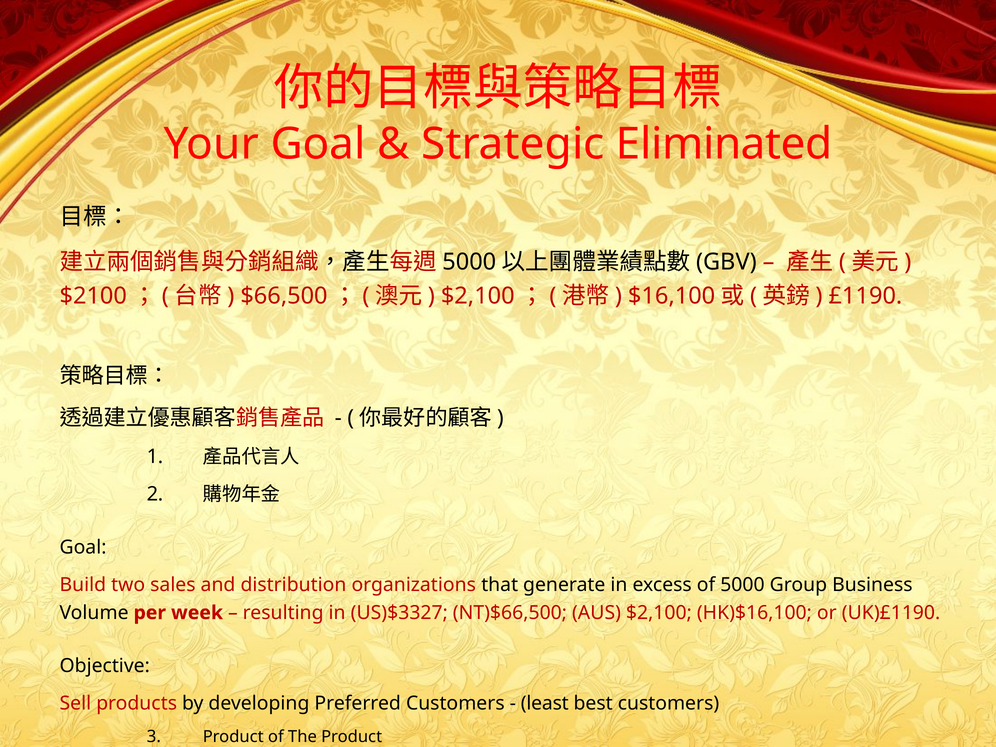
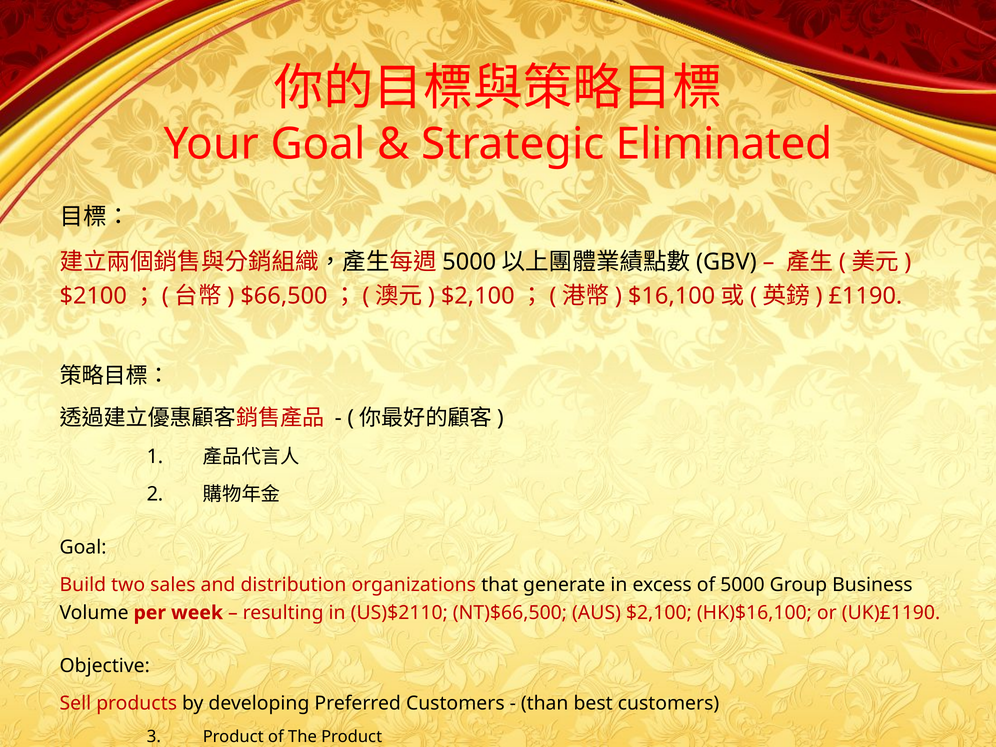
US)$3327: US)$3327 -> US)$2110
least: least -> than
